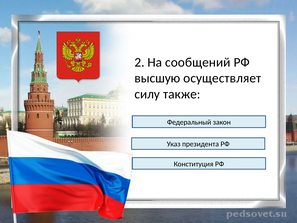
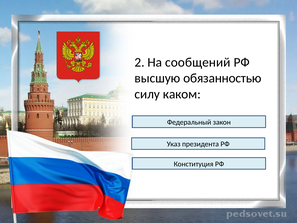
осуществляет: осуществляет -> обязанностью
также: также -> каком
